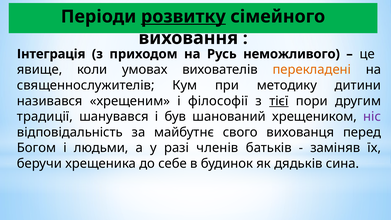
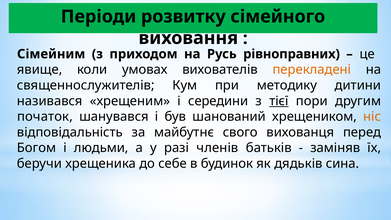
розвитку underline: present -> none
Інтеграція: Інтеграція -> Сімейним
неможливого: неможливого -> рівноправних
філософії: філософії -> середини
традиції: традиції -> початок
ніс colour: purple -> orange
